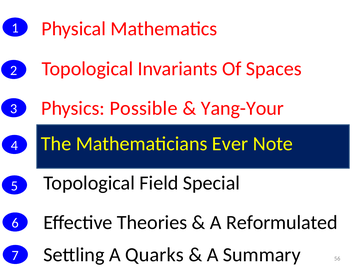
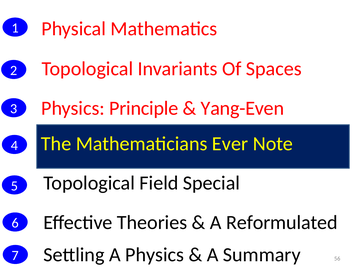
Possible: Possible -> Principle
Yang-Your: Yang-Your -> Yang-Even
A Quarks: Quarks -> Physics
